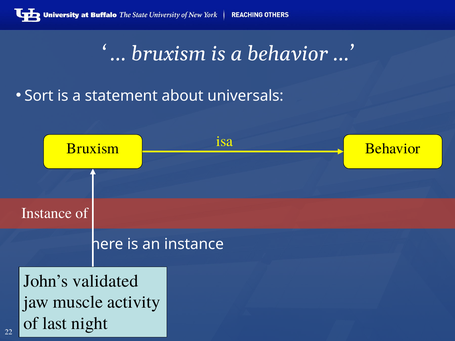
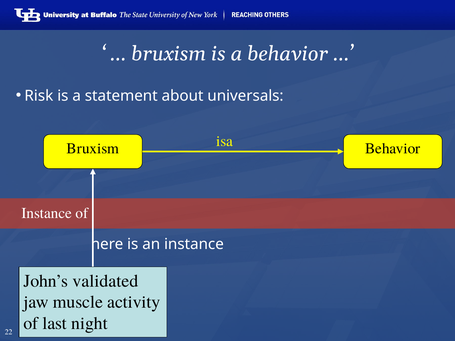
Sort: Sort -> Risk
